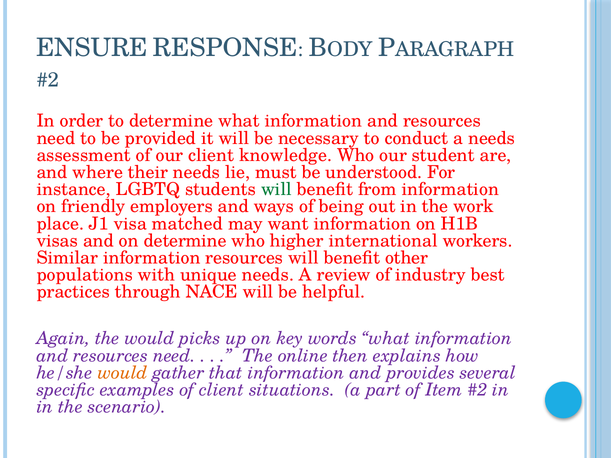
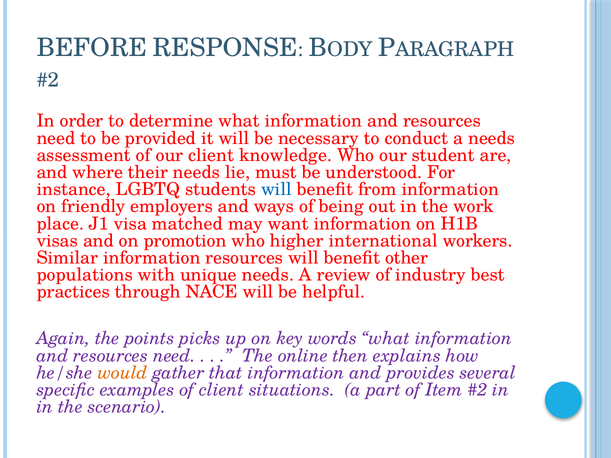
ENSURE: ENSURE -> BEFORE
will at (276, 190) colour: green -> blue
on determine: determine -> promotion
the would: would -> points
